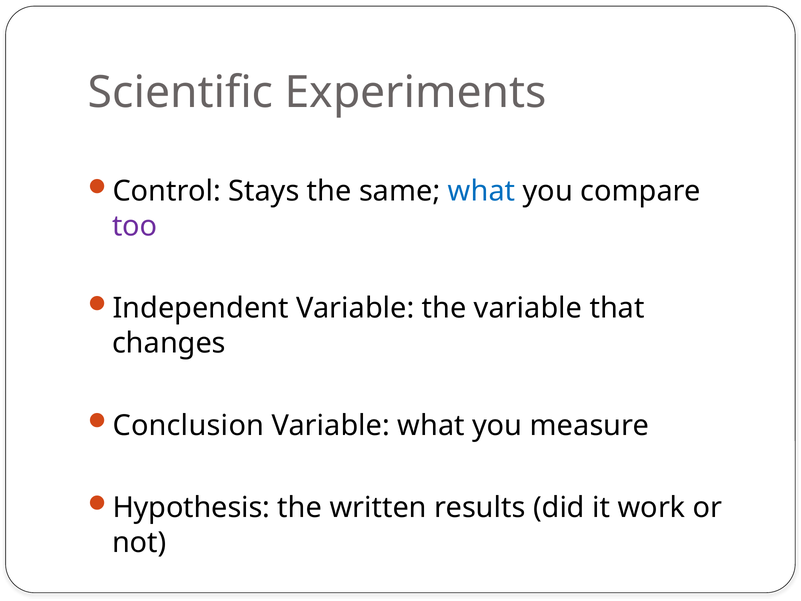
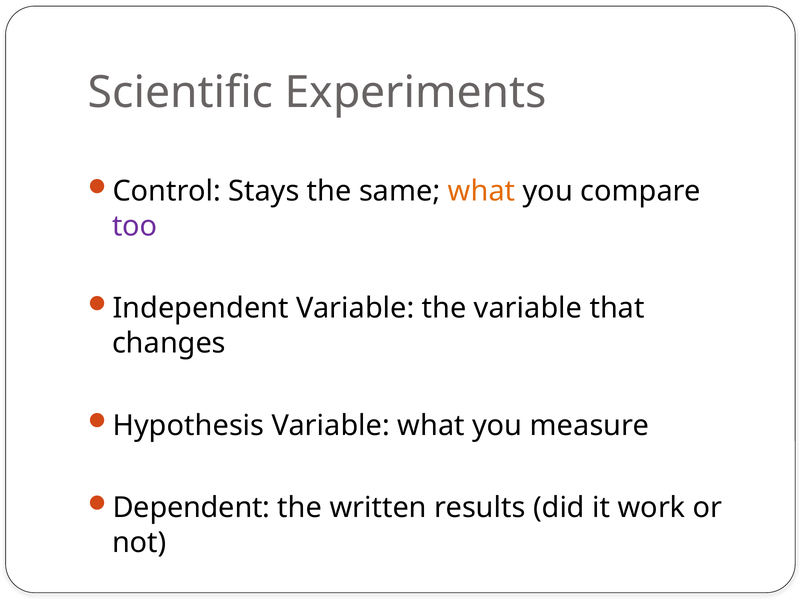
what at (482, 191) colour: blue -> orange
Conclusion: Conclusion -> Hypothesis
Hypothesis: Hypothesis -> Dependent
